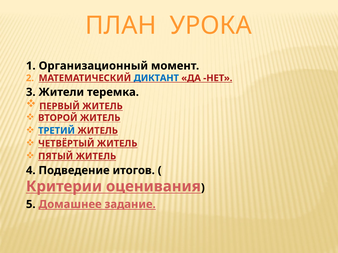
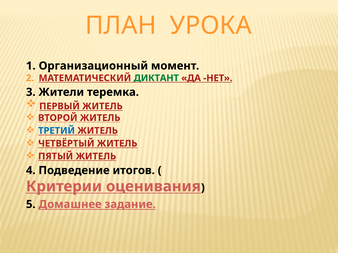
ДИКТАНТ colour: blue -> green
